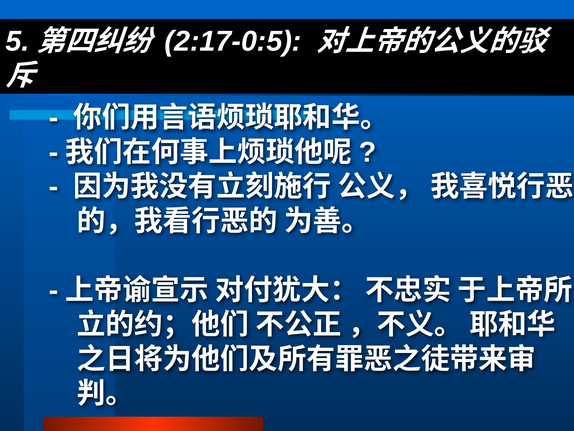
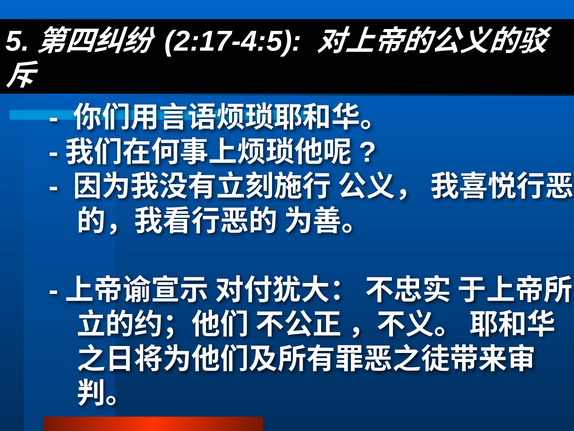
2:17-0:5: 2:17-0:5 -> 2:17-4:5
